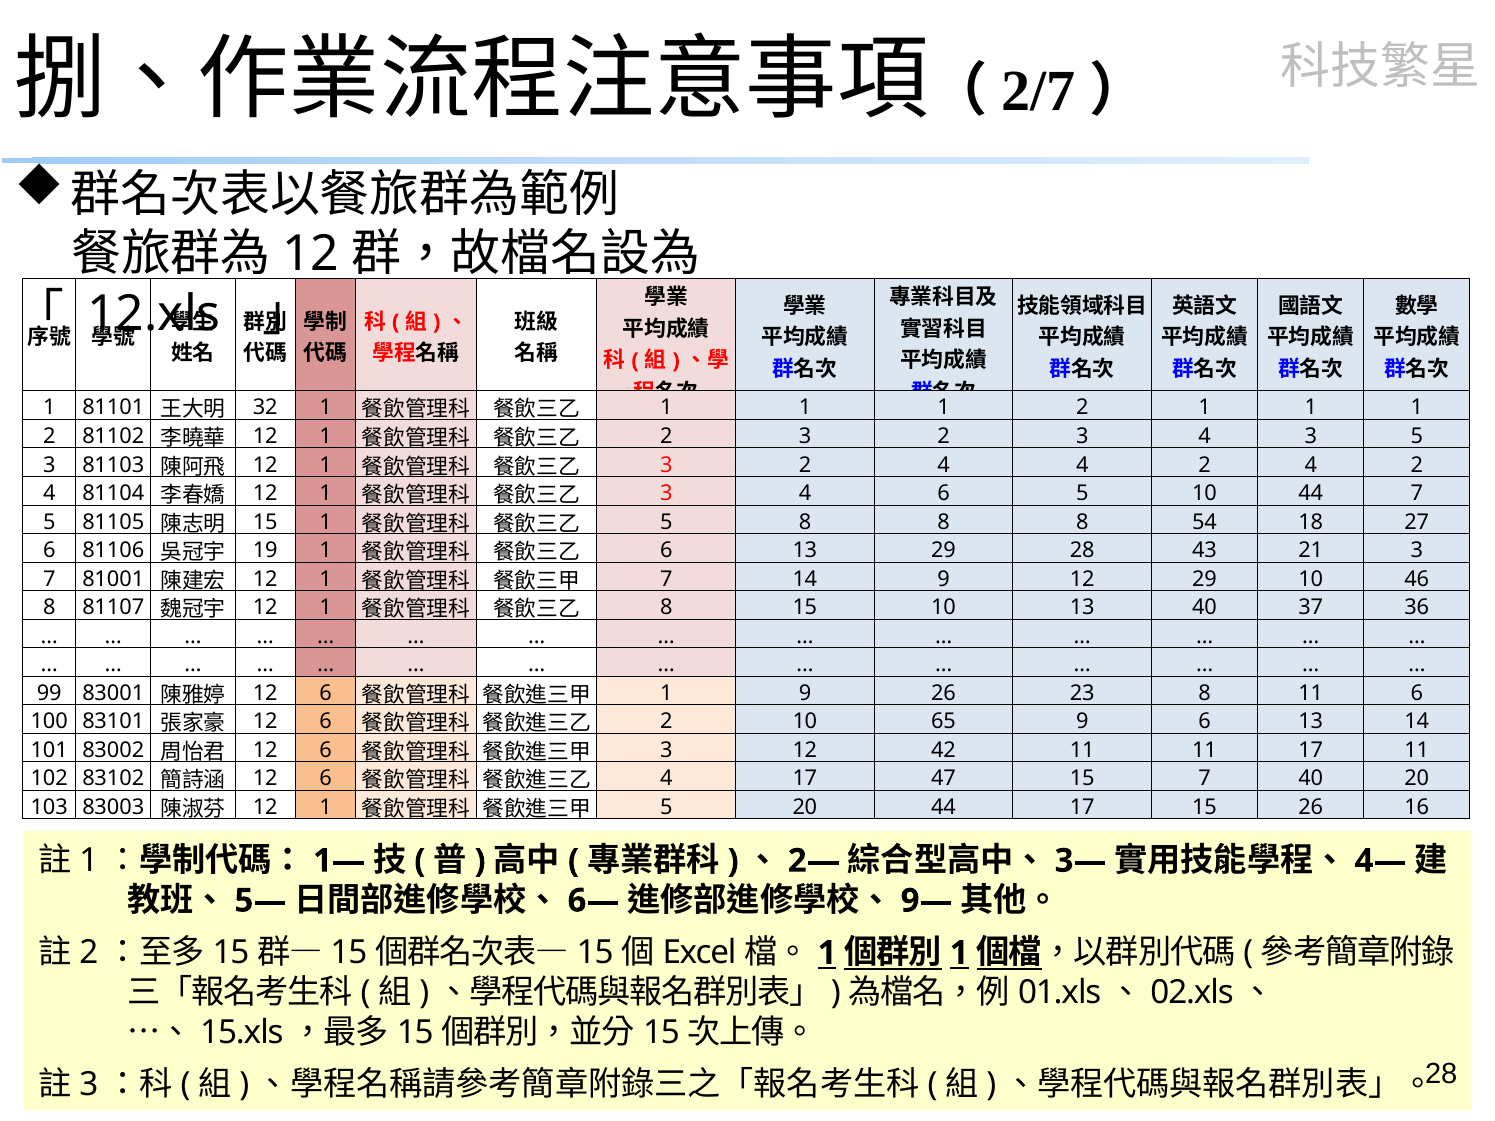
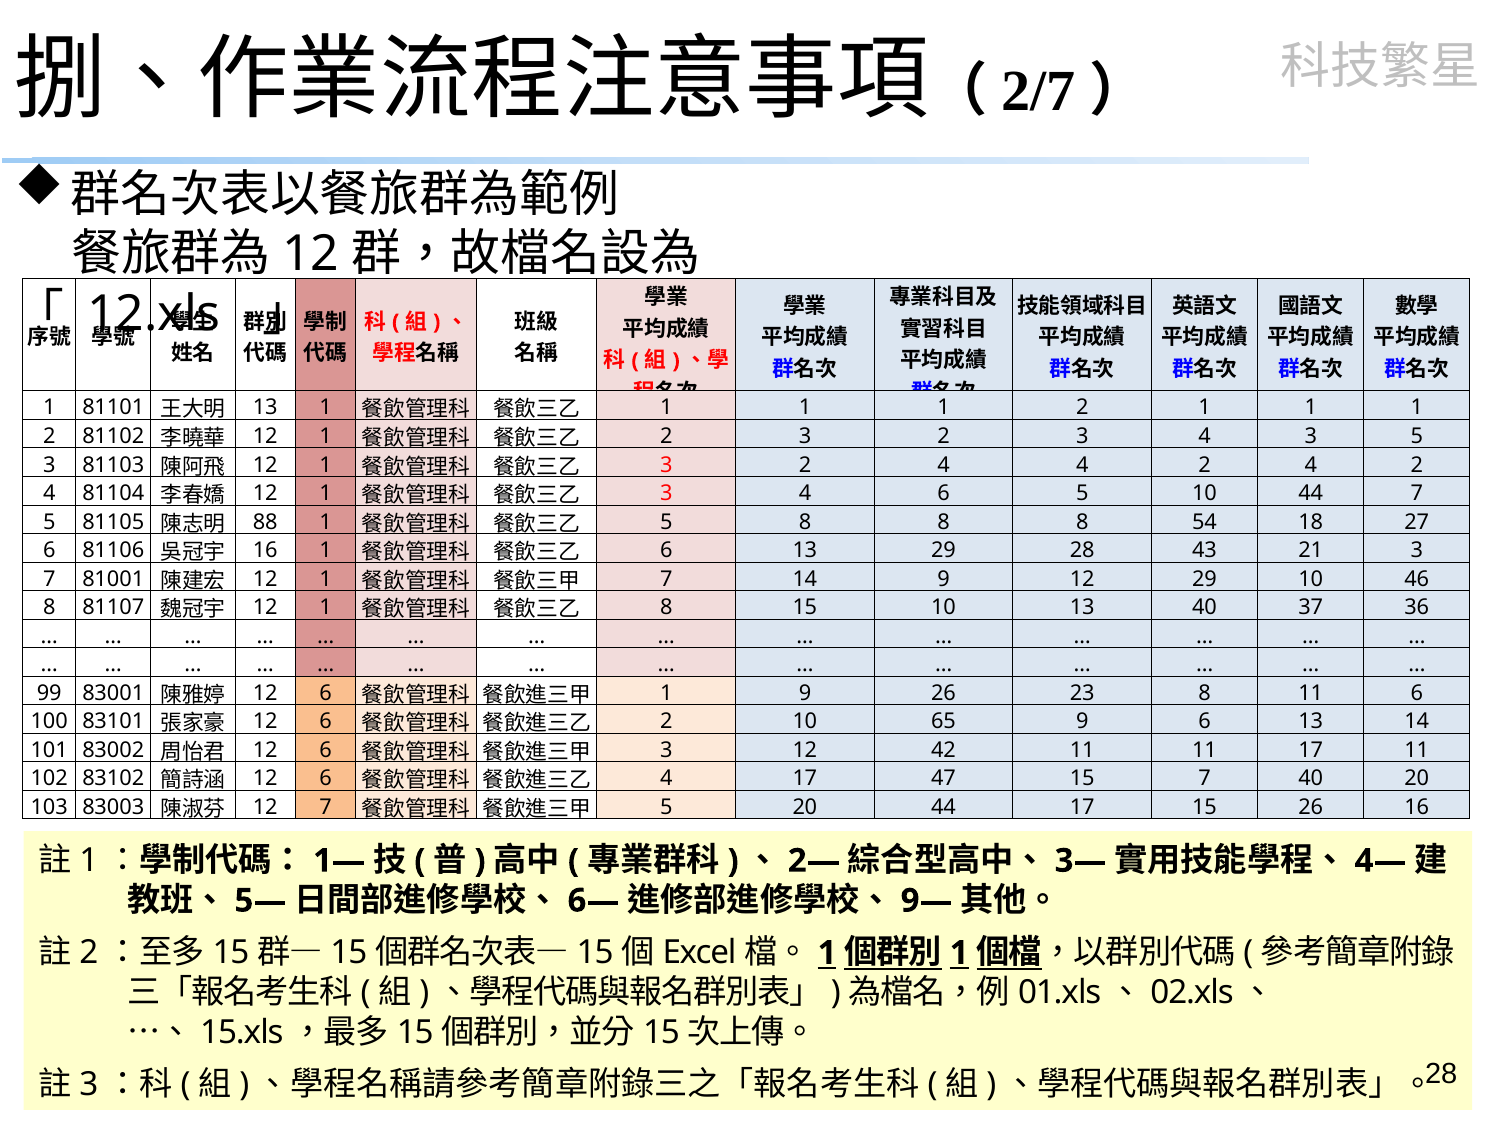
32 at (265, 408): 32 -> 13
15 at (265, 522): 15 -> 88
19 at (265, 551): 19 -> 16
1 at (326, 808): 1 -> 7
